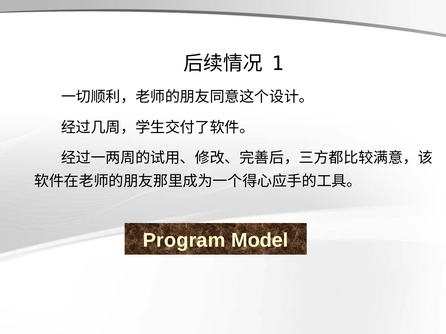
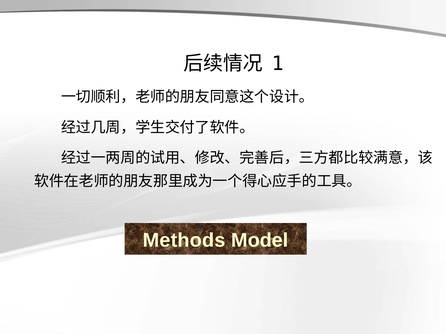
Program: Program -> Methods
